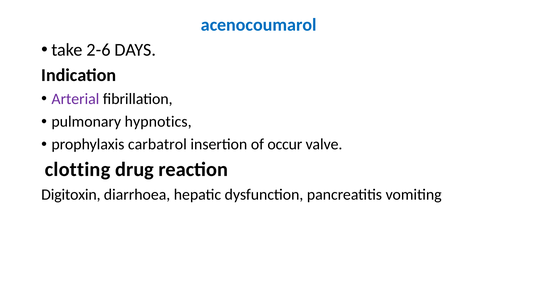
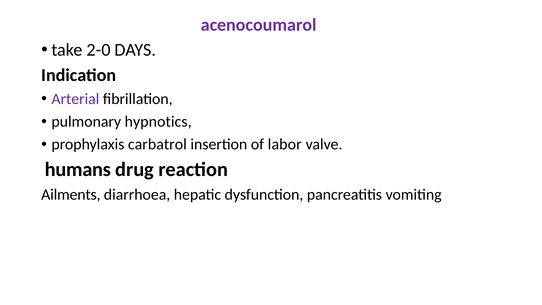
acenocoumarol colour: blue -> purple
2-6: 2-6 -> 2-0
occur: occur -> labor
clotting: clotting -> humans
Digitoxin: Digitoxin -> Ailments
